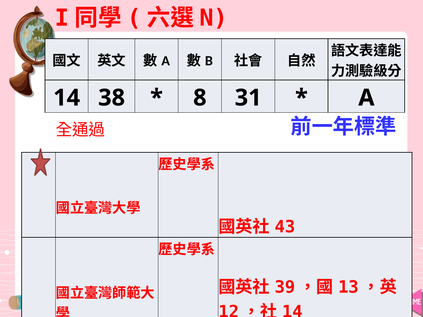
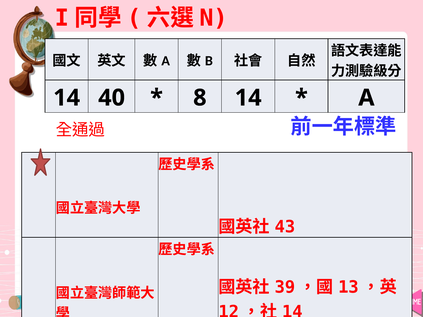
38: 38 -> 40
8 31: 31 -> 14
